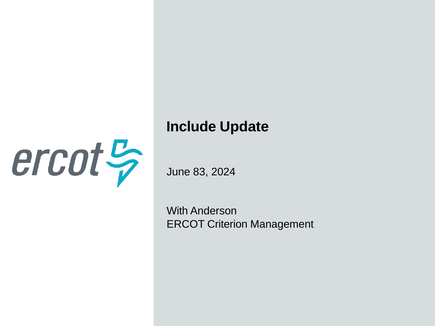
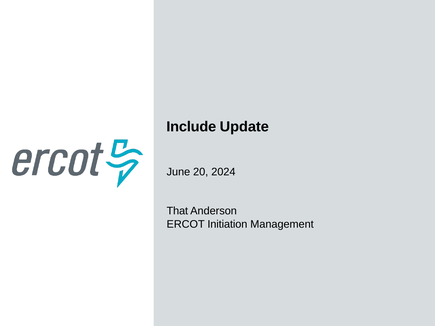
83: 83 -> 20
With: With -> That
Criterion: Criterion -> Initiation
